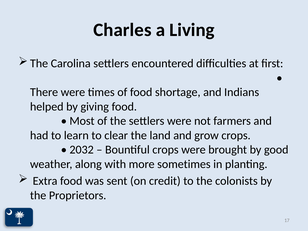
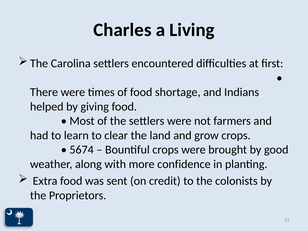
2032: 2032 -> 5674
sometimes: sometimes -> confidence
